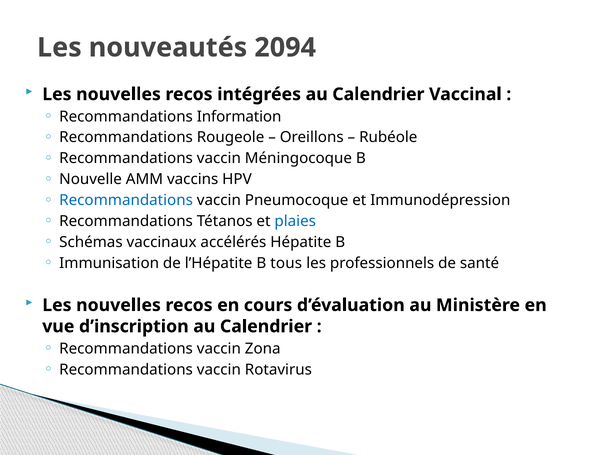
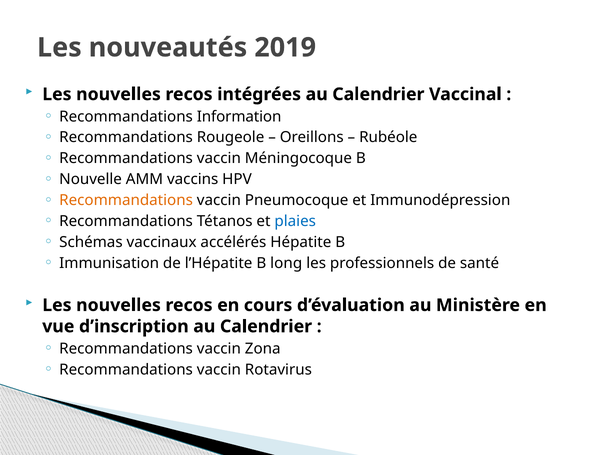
2094: 2094 -> 2019
Recommandations at (126, 200) colour: blue -> orange
tous: tous -> long
